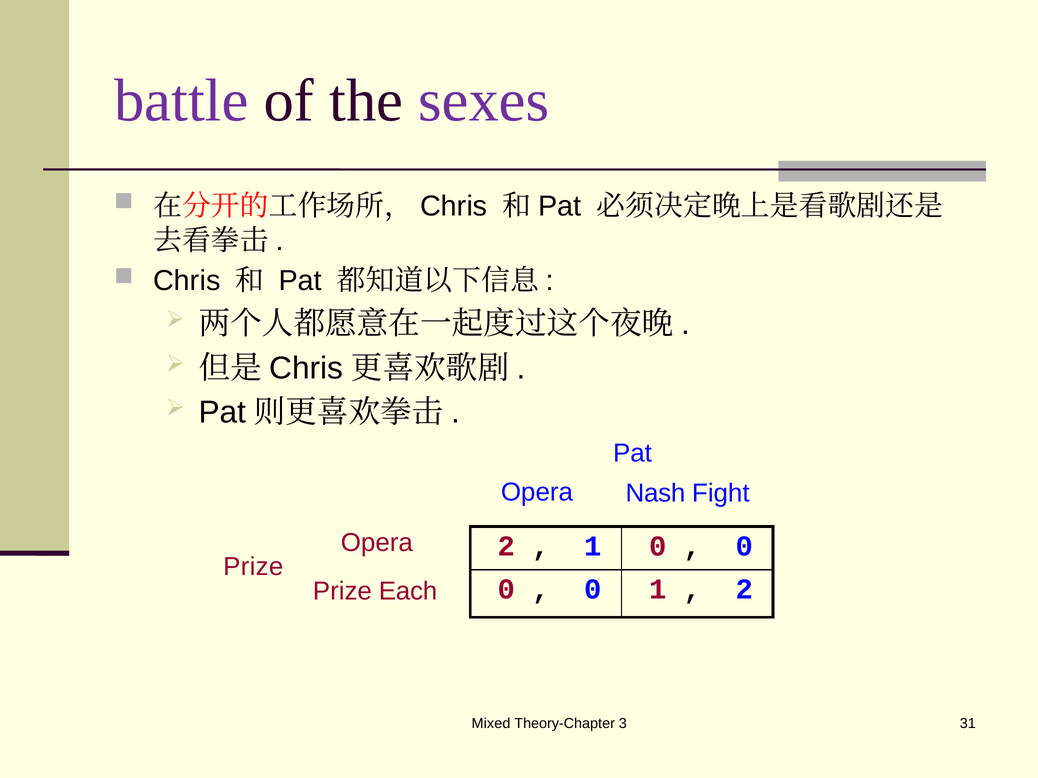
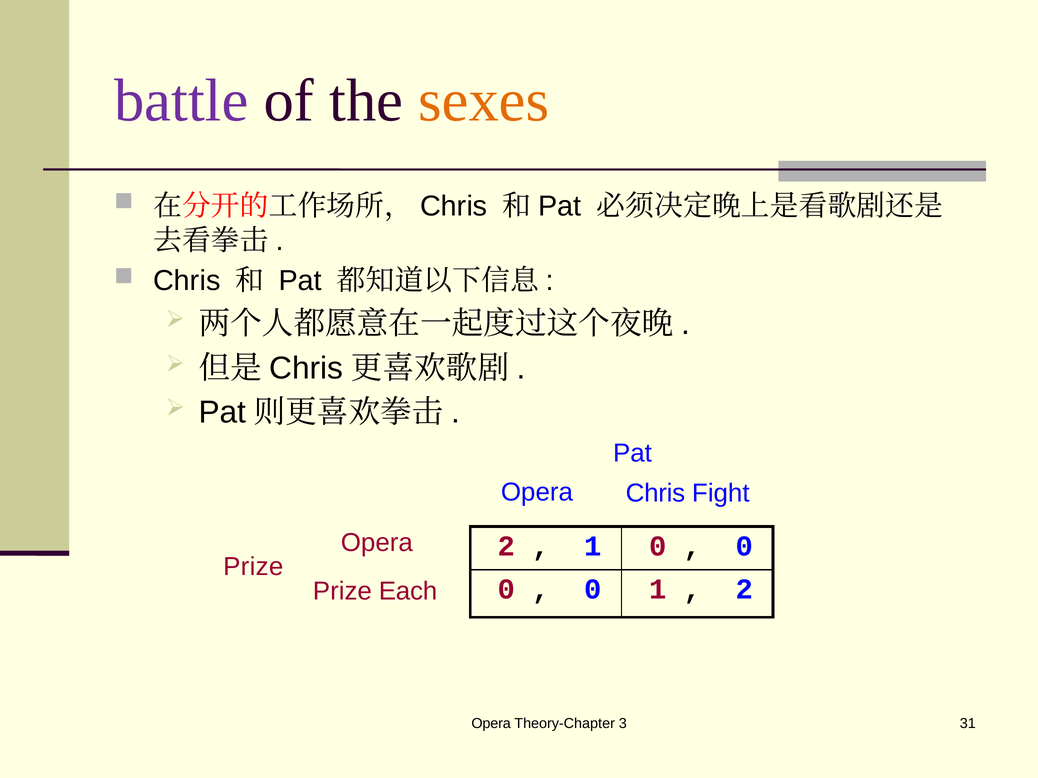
sexes colour: purple -> orange
Nash at (655, 494): Nash -> Chris
Mixed at (491, 724): Mixed -> Opera
